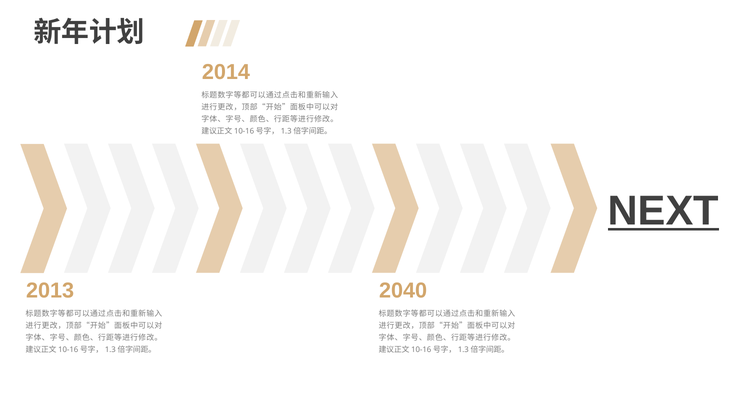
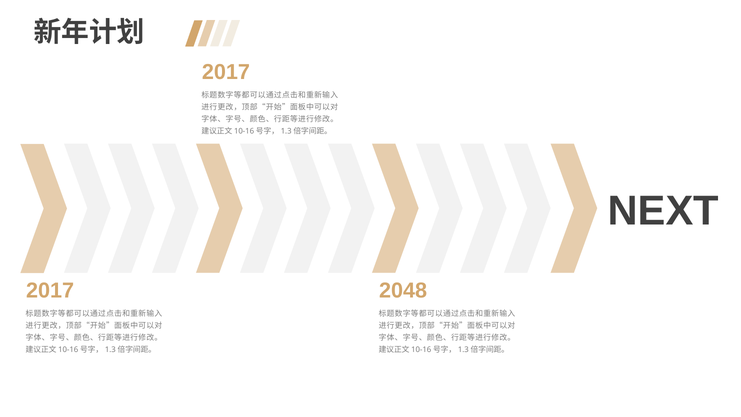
2014 at (226, 72): 2014 -> 2017
NEXT underline: present -> none
2013 at (50, 290): 2013 -> 2017
2040: 2040 -> 2048
